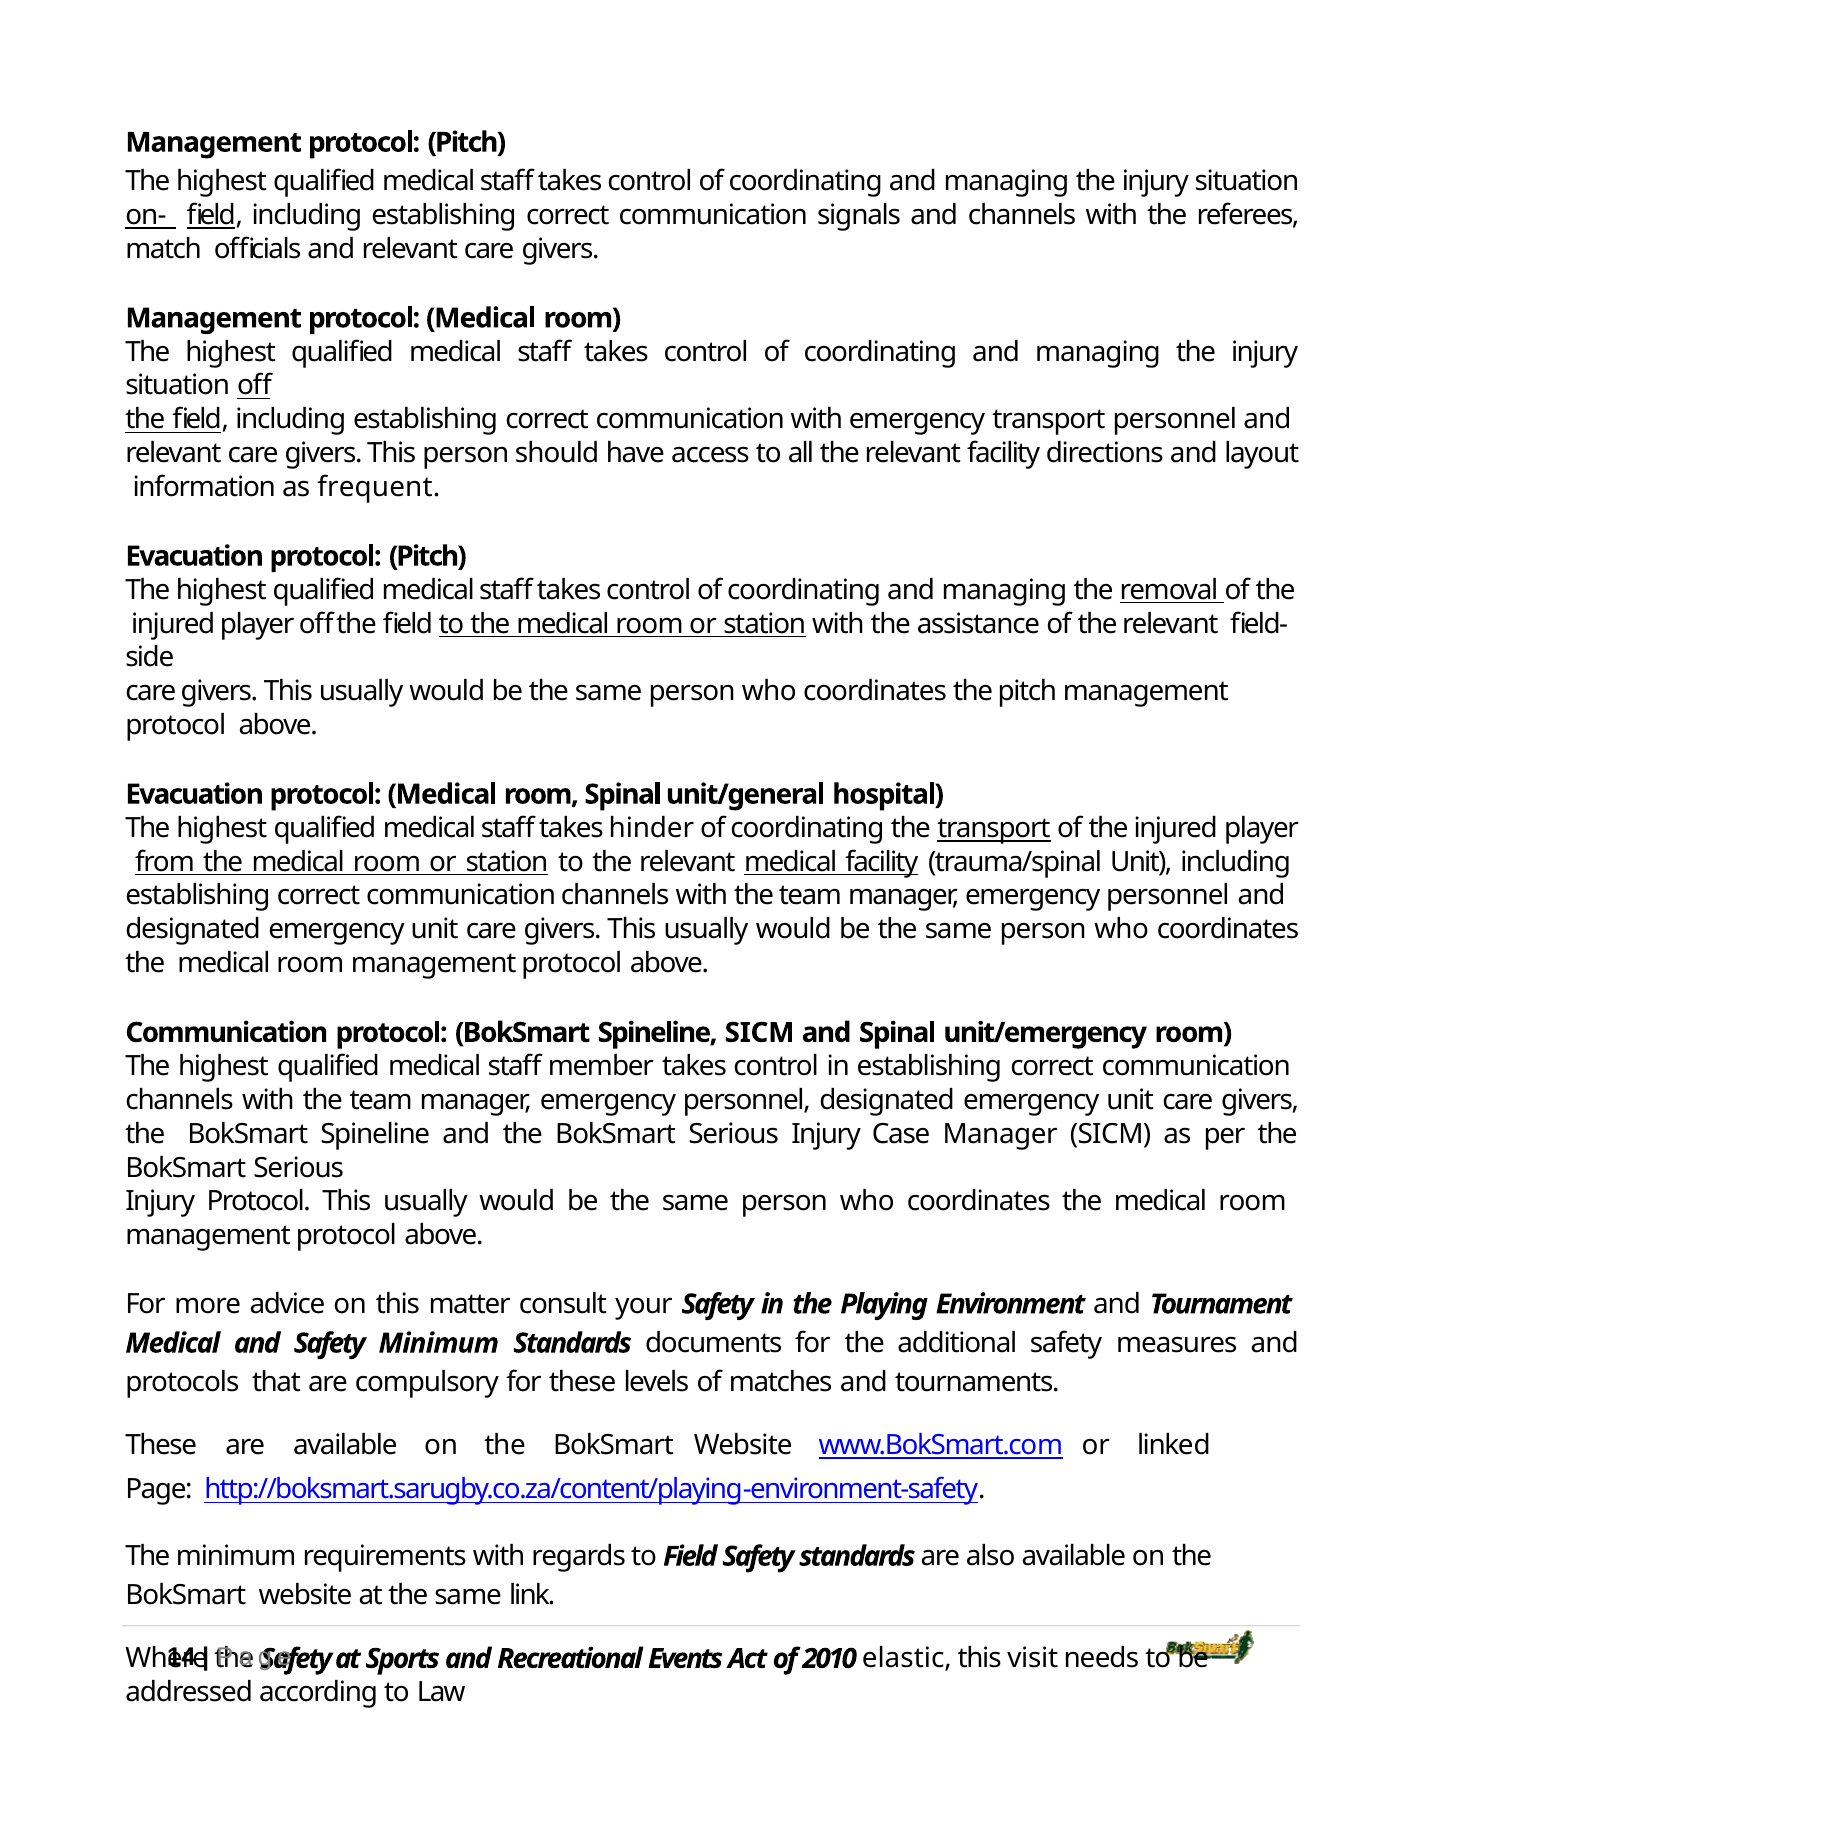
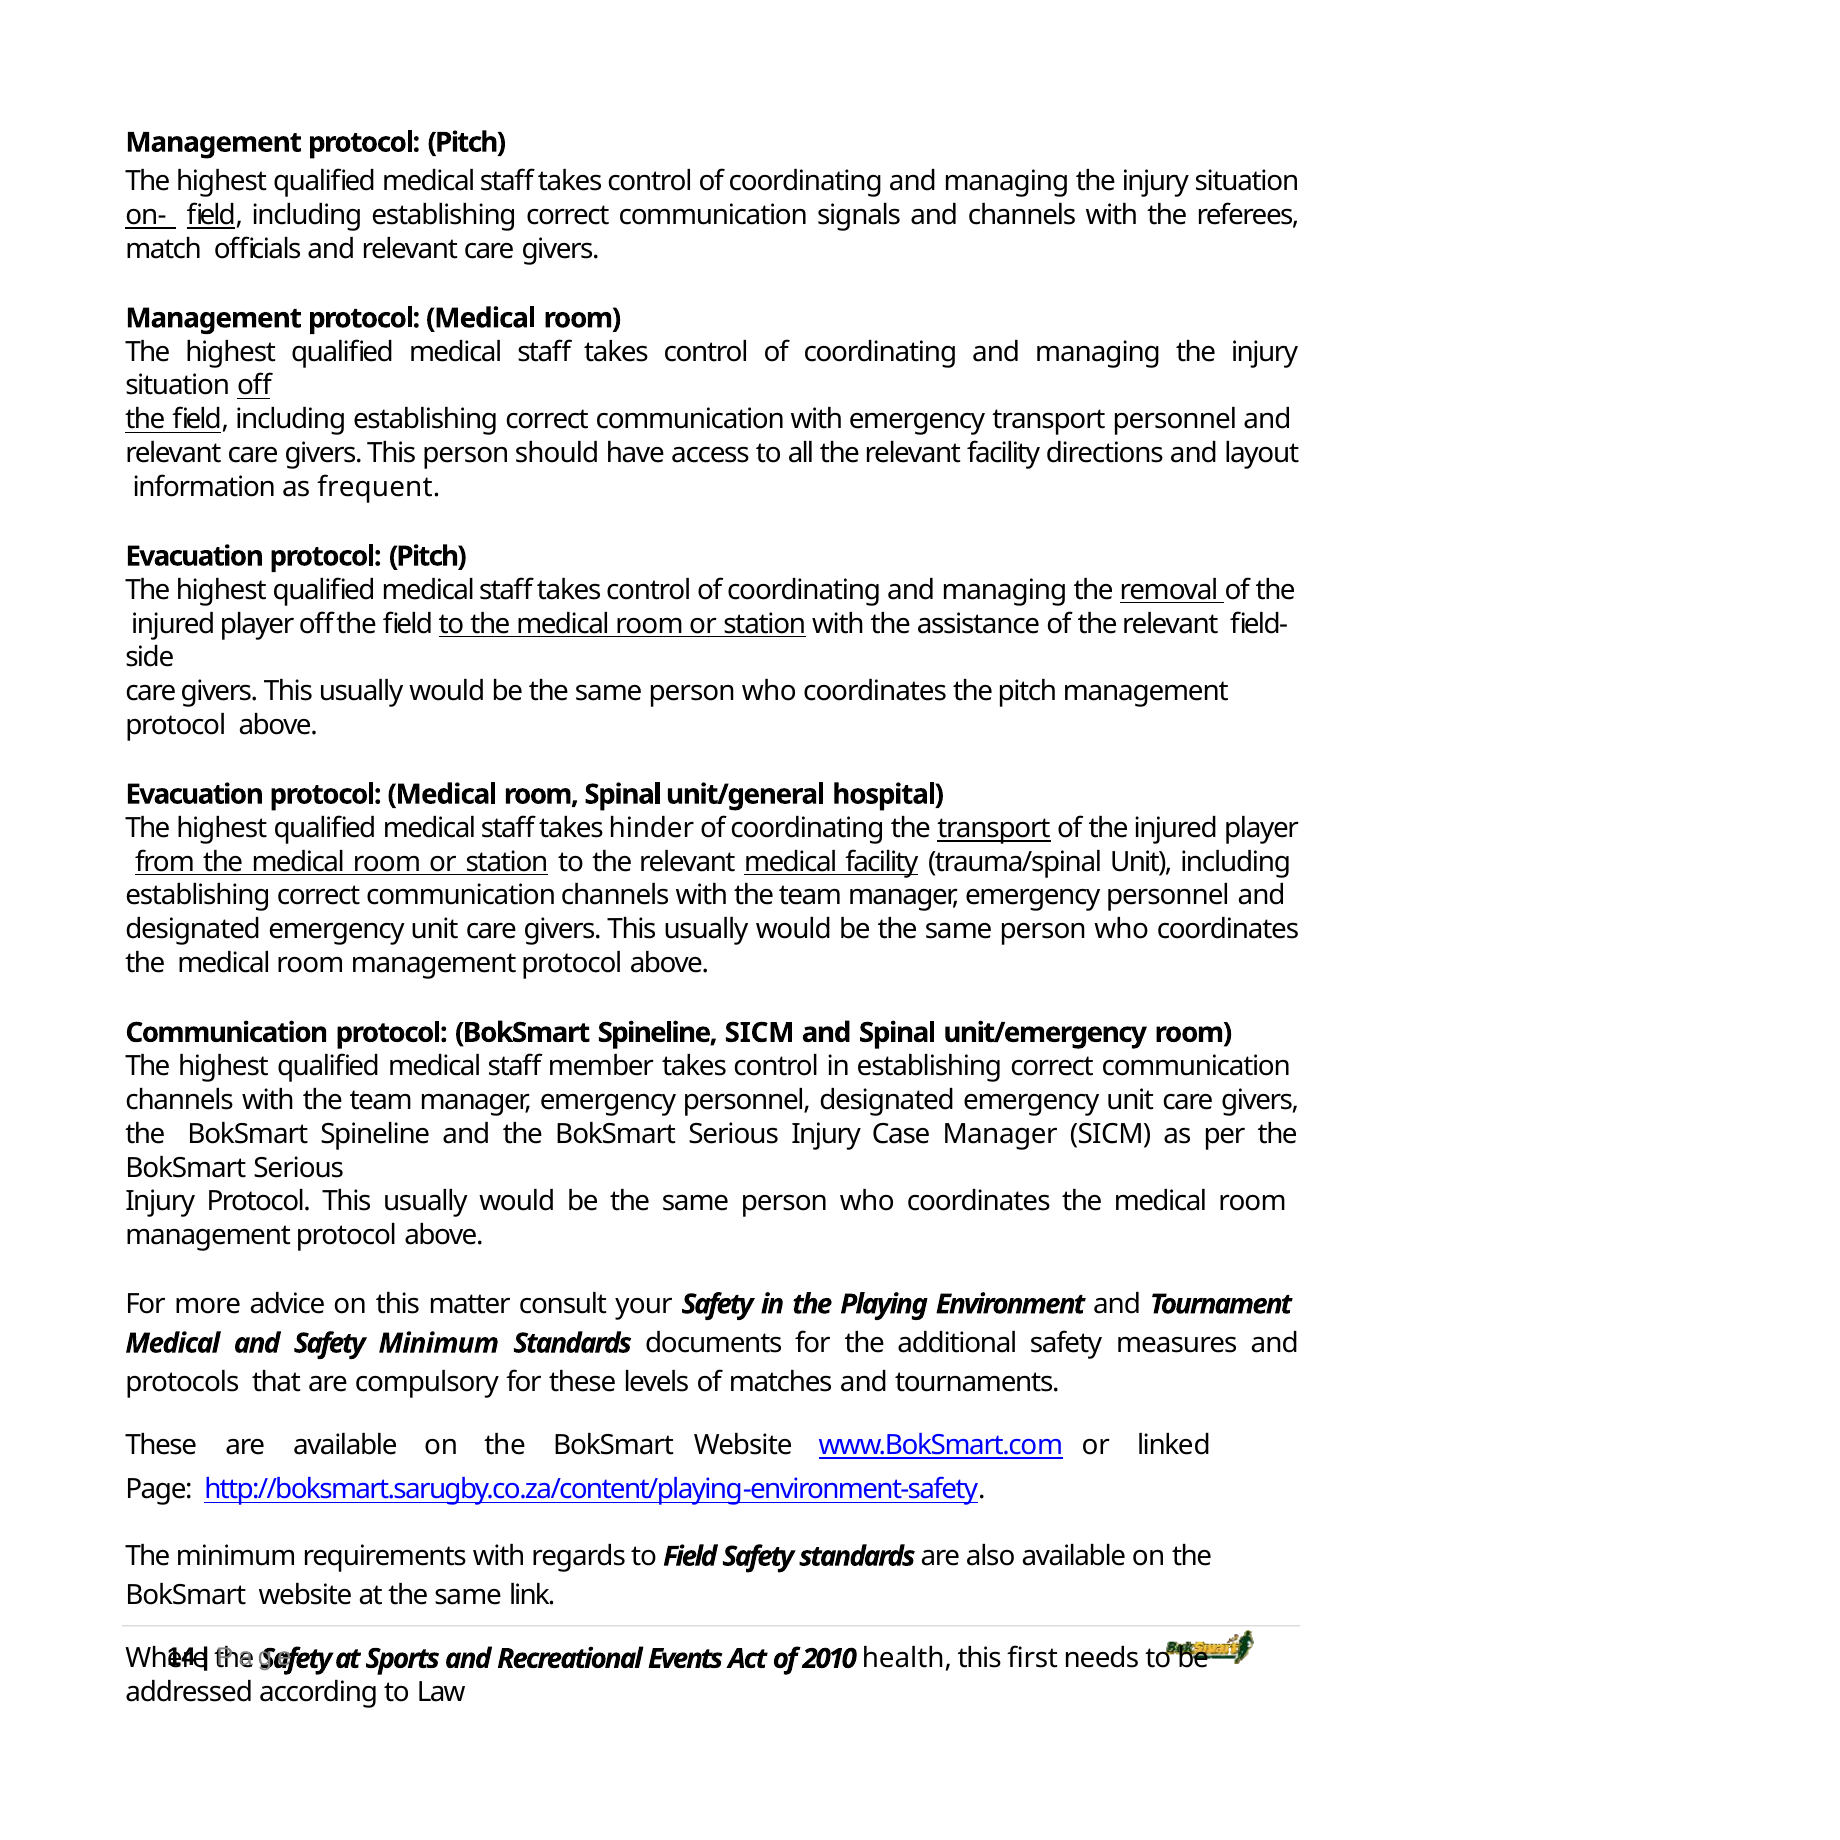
elastic: elastic -> health
visit: visit -> first
